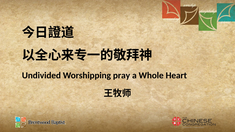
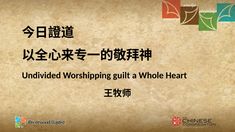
pray: pray -> guilt
